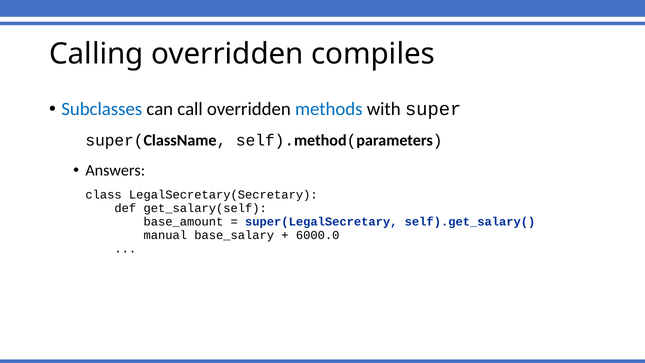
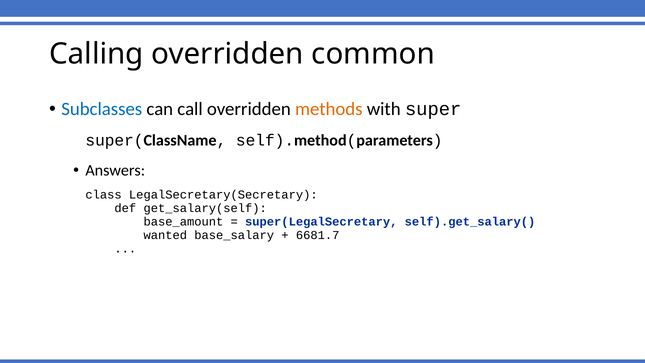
compiles: compiles -> common
methods colour: blue -> orange
manual: manual -> wanted
6000.0: 6000.0 -> 6681.7
